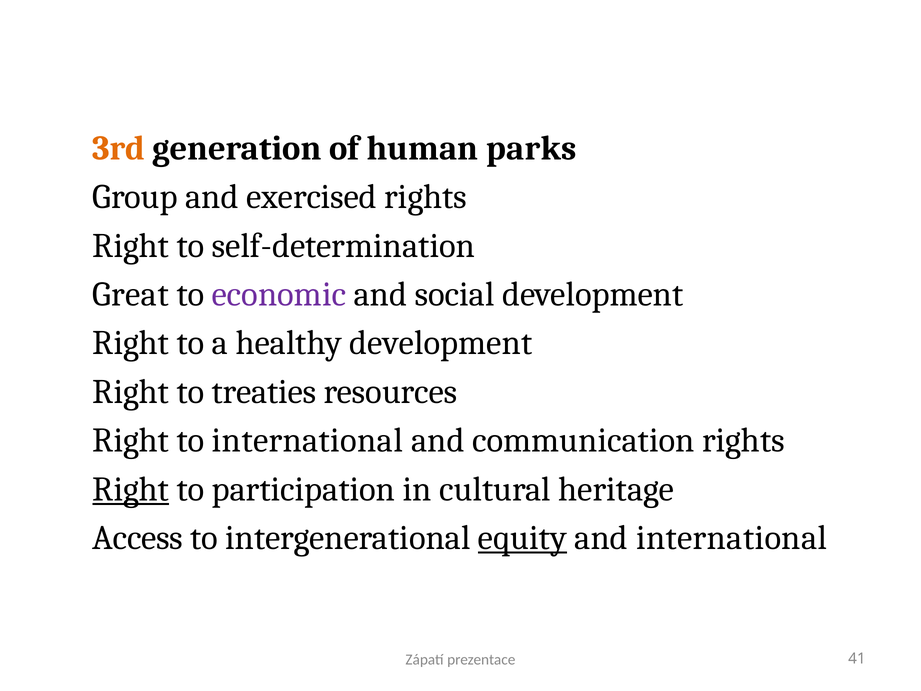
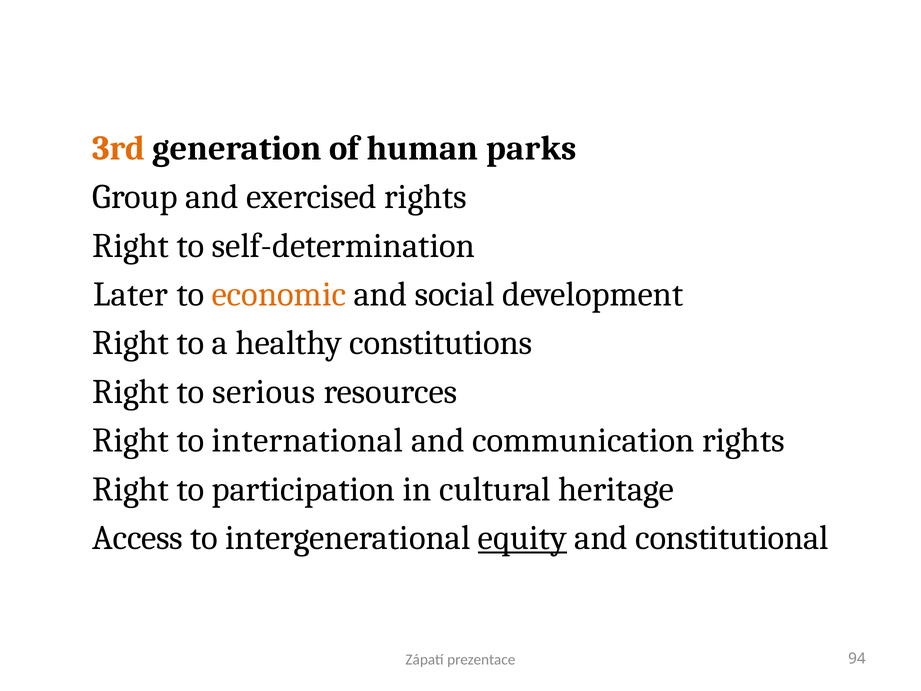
Great: Great -> Later
economic colour: purple -> orange
healthy development: development -> constitutions
treaties: treaties -> serious
Right at (131, 489) underline: present -> none
and international: international -> constitutional
41: 41 -> 94
